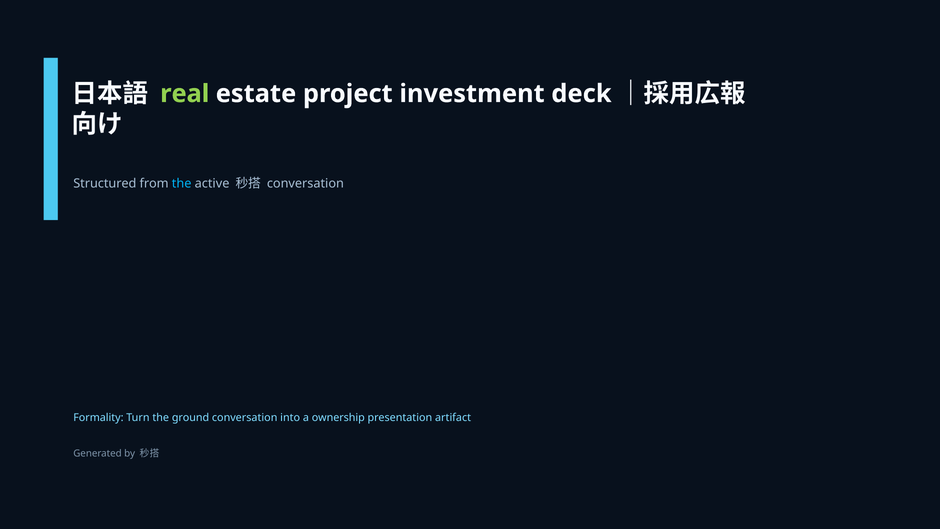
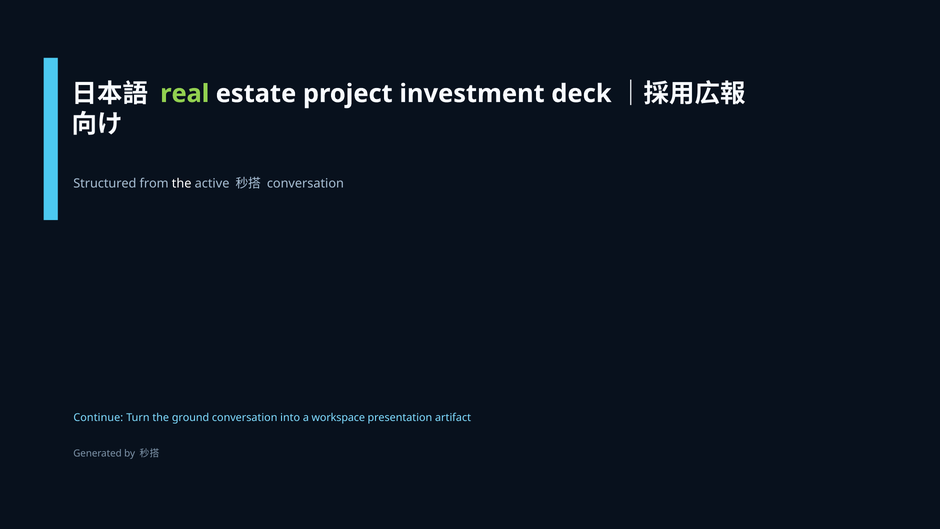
the at (182, 183) colour: light blue -> white
Formality: Formality -> Continue
ownership: ownership -> workspace
